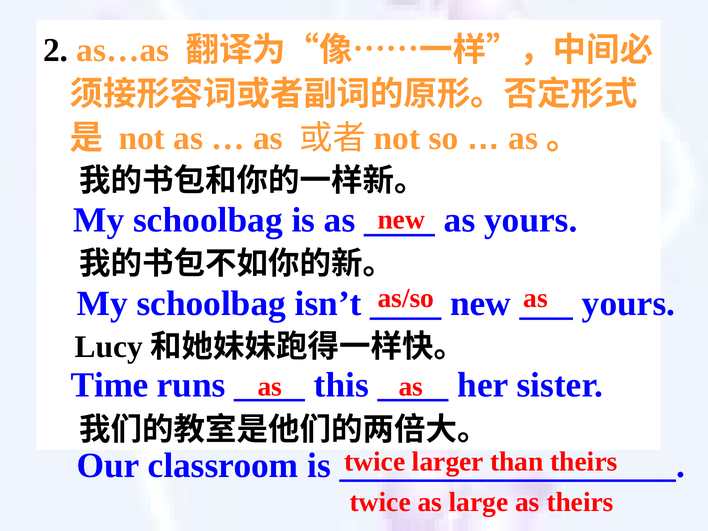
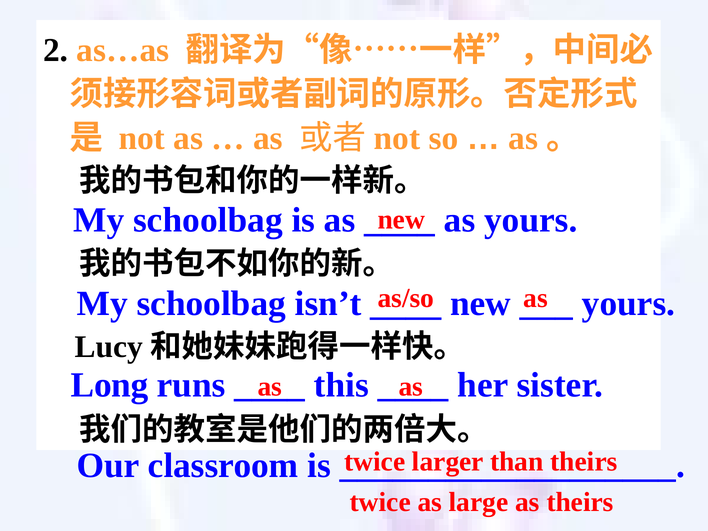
Time: Time -> Long
